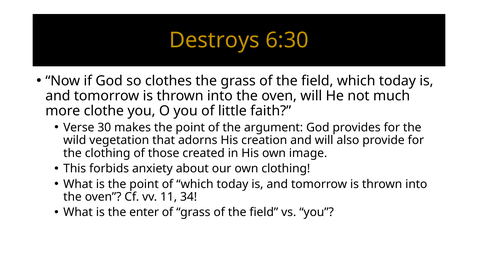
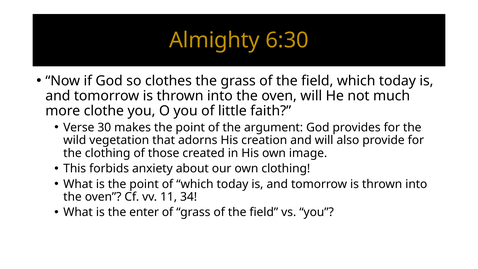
Destroys: Destroys -> Almighty
